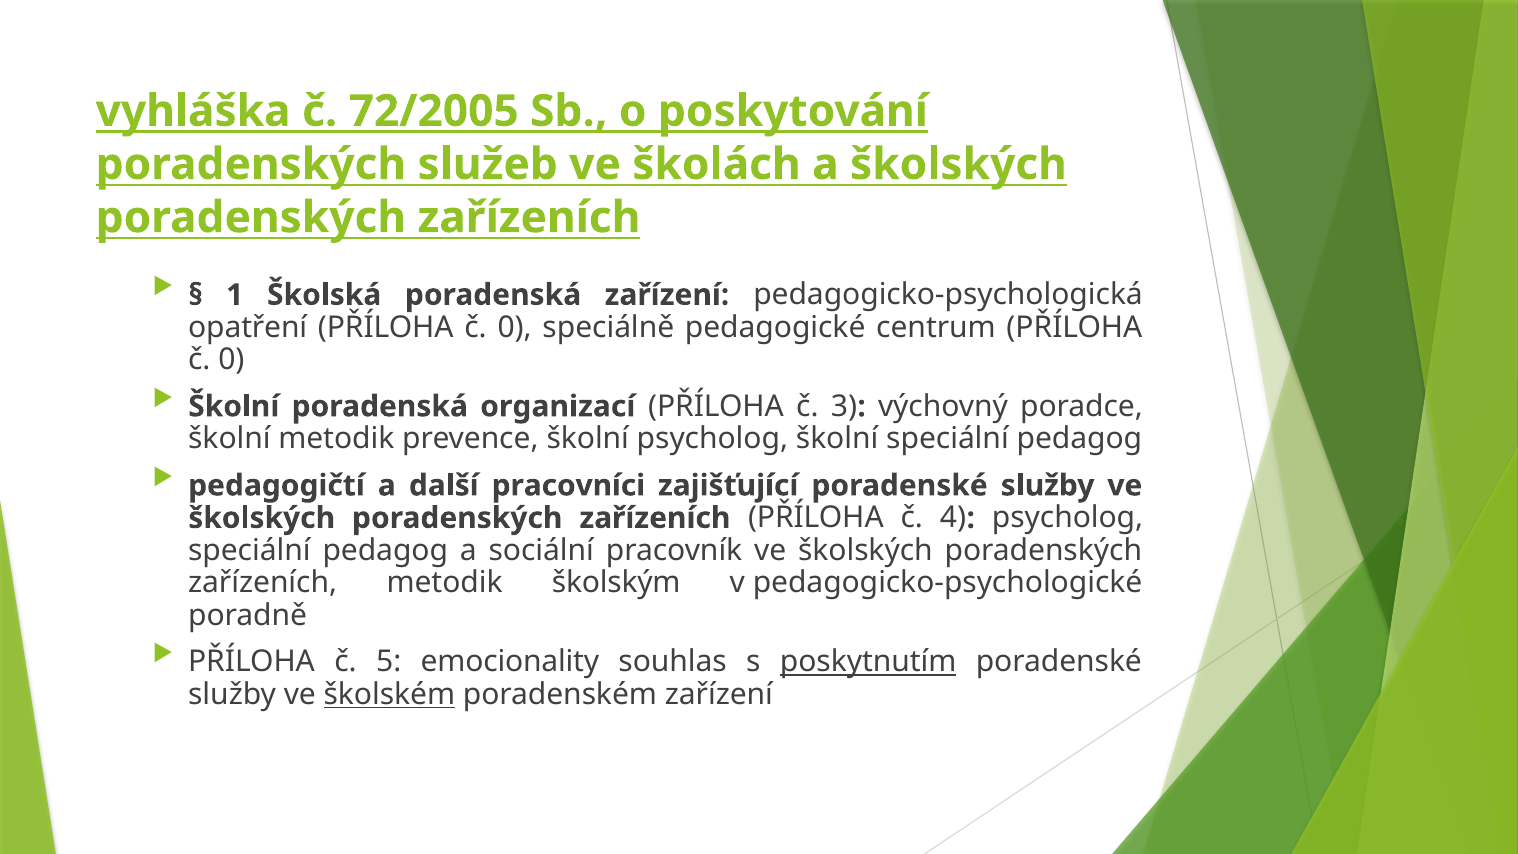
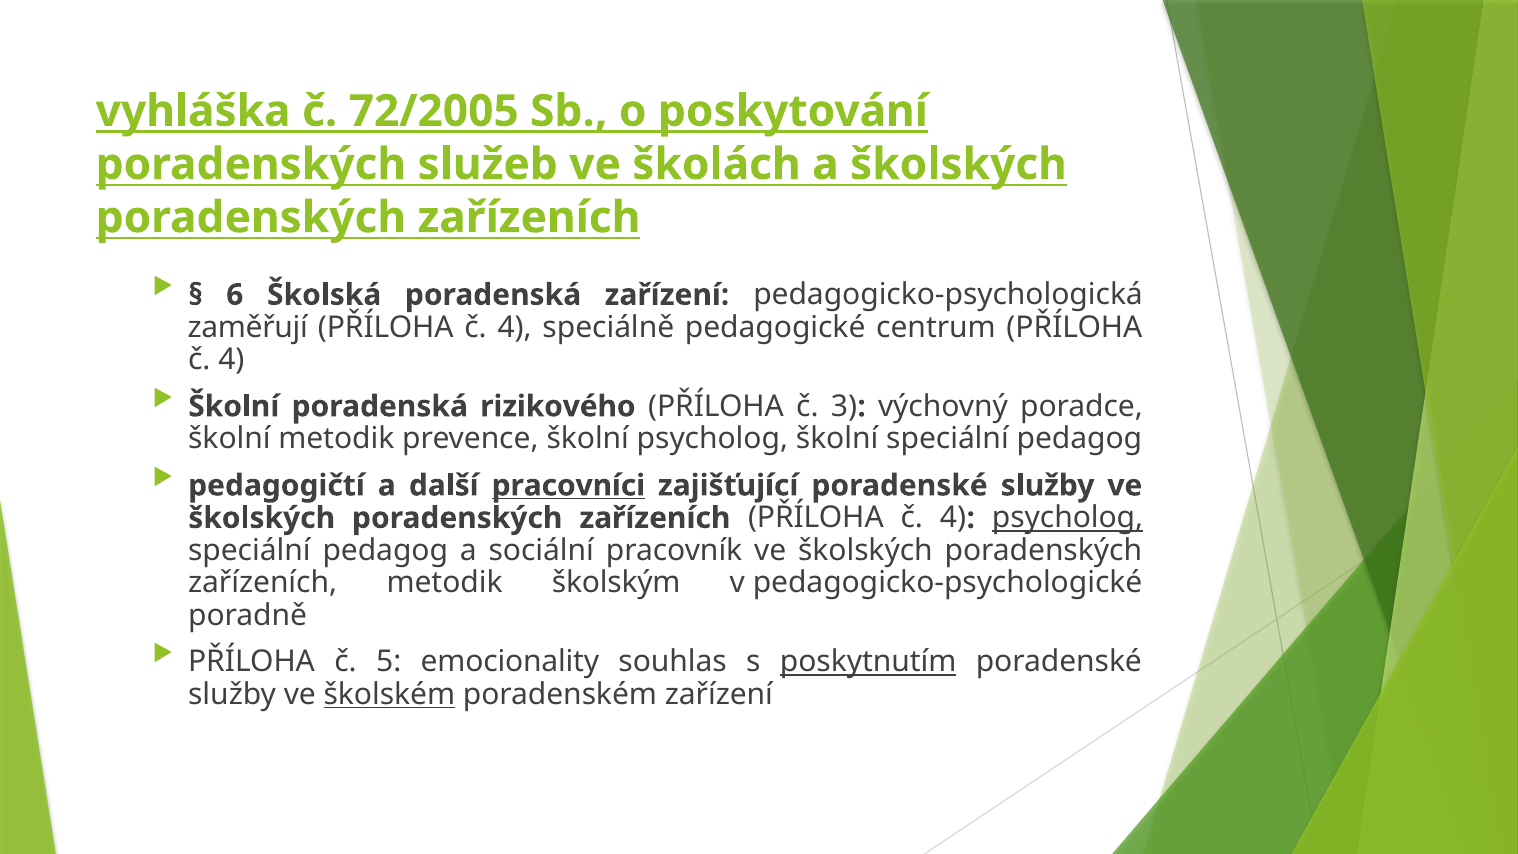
1: 1 -> 6
opatření: opatření -> zaměřují
0 at (515, 327): 0 -> 4
0 at (231, 360): 0 -> 4
organizací: organizací -> rizikového
pracovníci underline: none -> present
psycholog at (1068, 518) underline: none -> present
